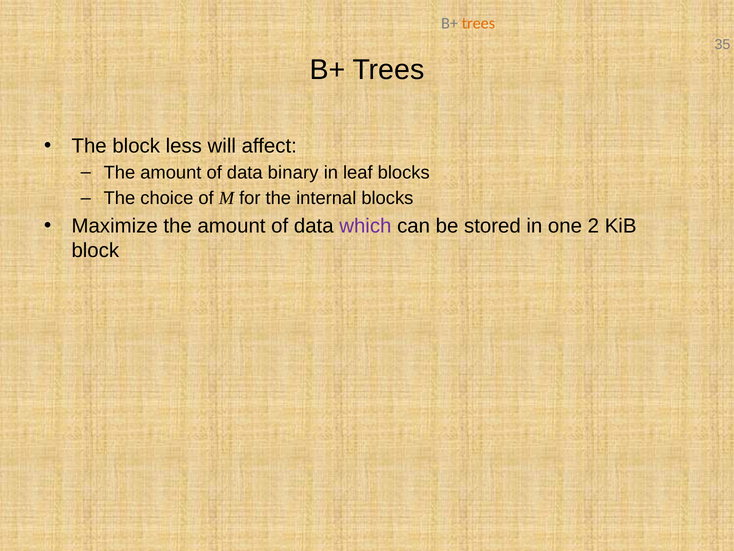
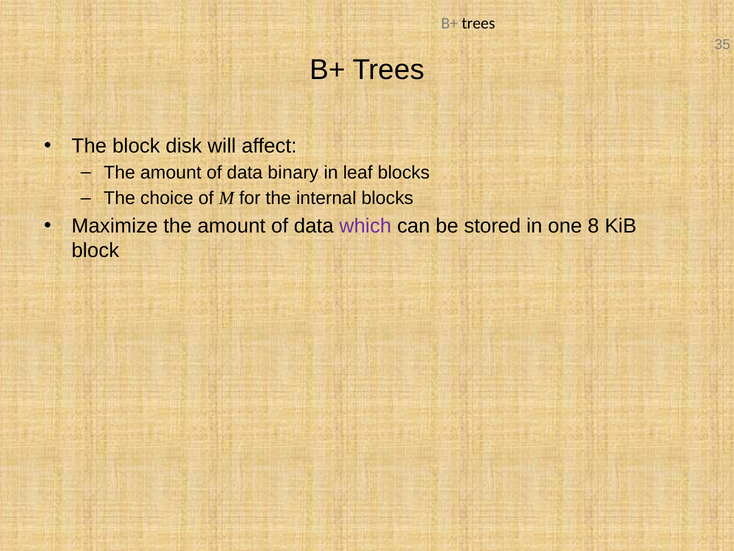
trees at (478, 23) colour: orange -> black
less: less -> disk
2: 2 -> 8
